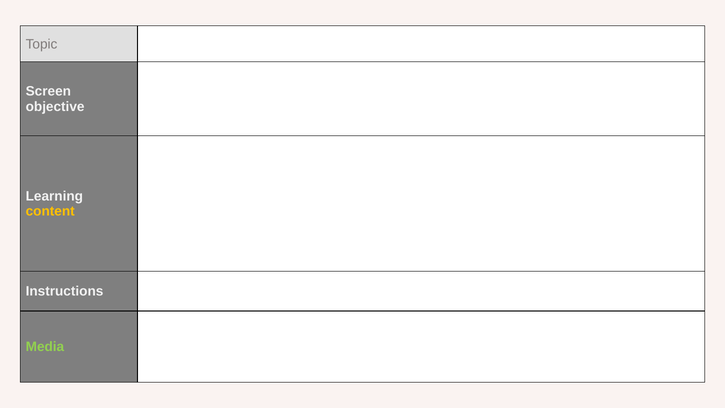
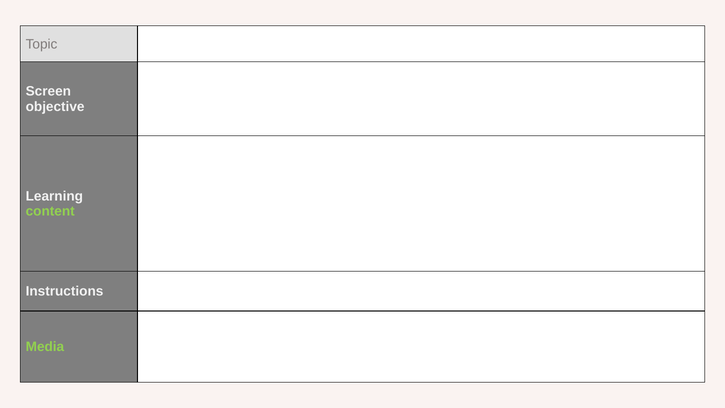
content colour: yellow -> light green
